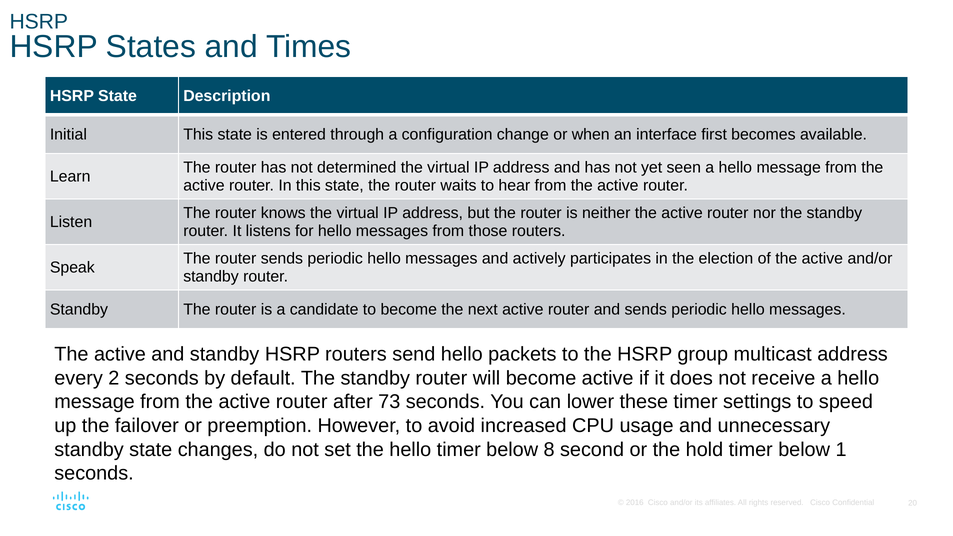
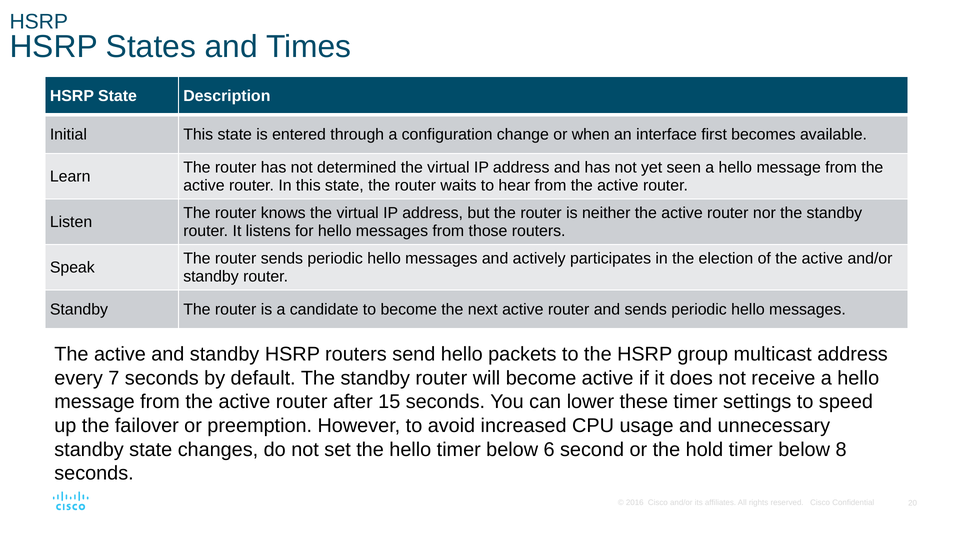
2: 2 -> 7
73: 73 -> 15
8: 8 -> 6
1: 1 -> 8
